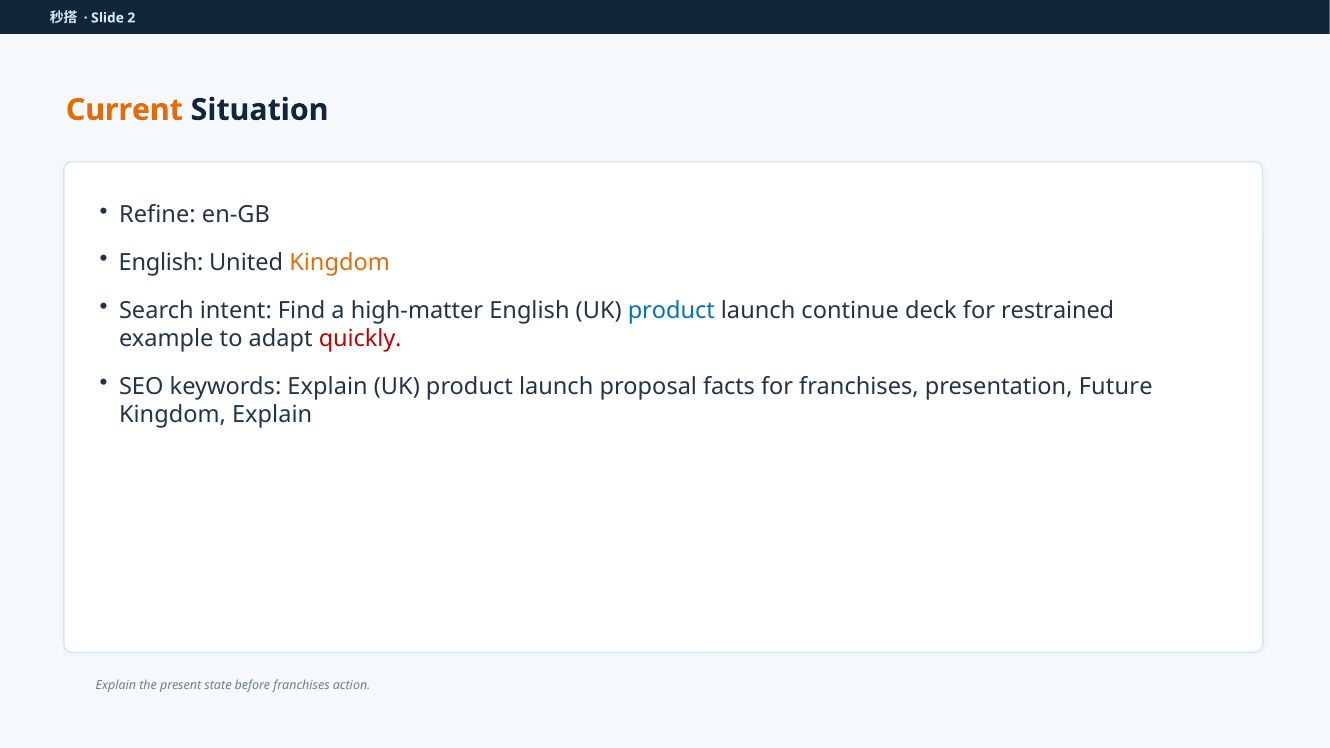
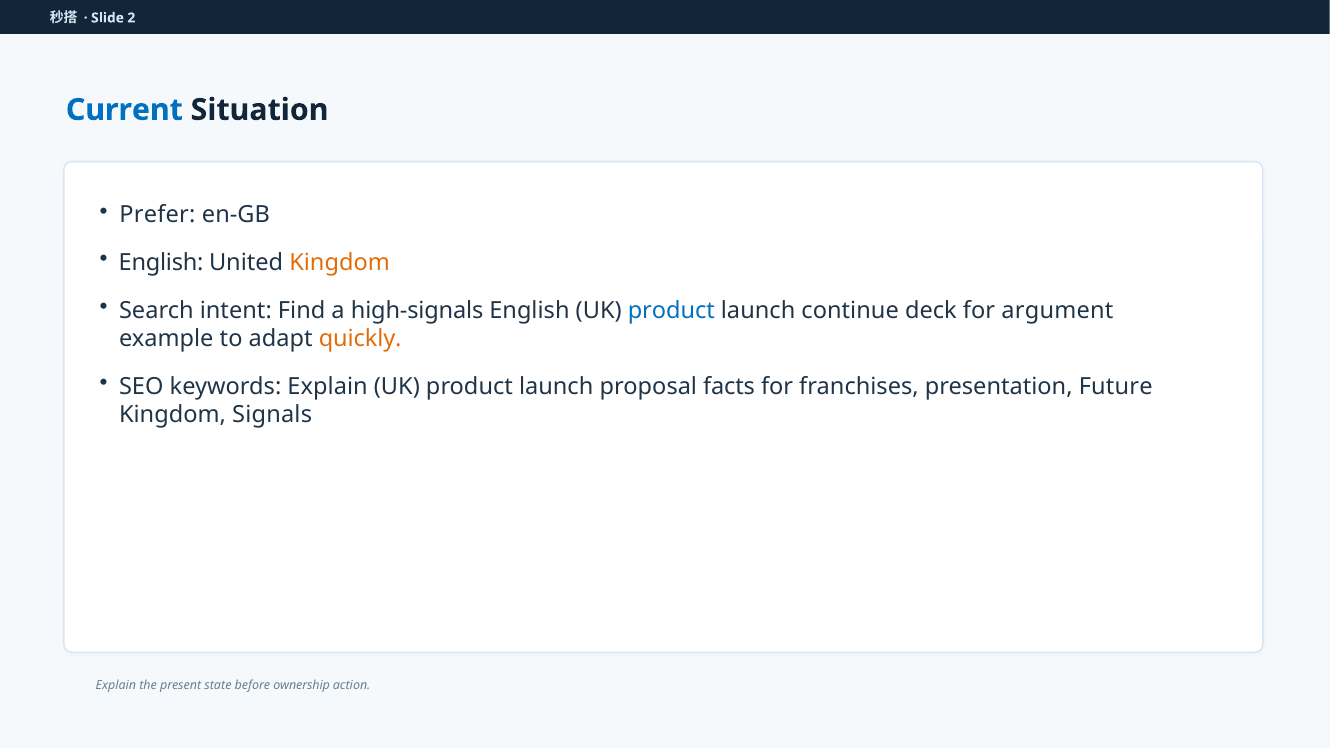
Current colour: orange -> blue
Refine: Refine -> Prefer
high-matter: high-matter -> high-signals
restrained: restrained -> argument
quickly colour: red -> orange
Kingdom Explain: Explain -> Signals
before franchises: franchises -> ownership
